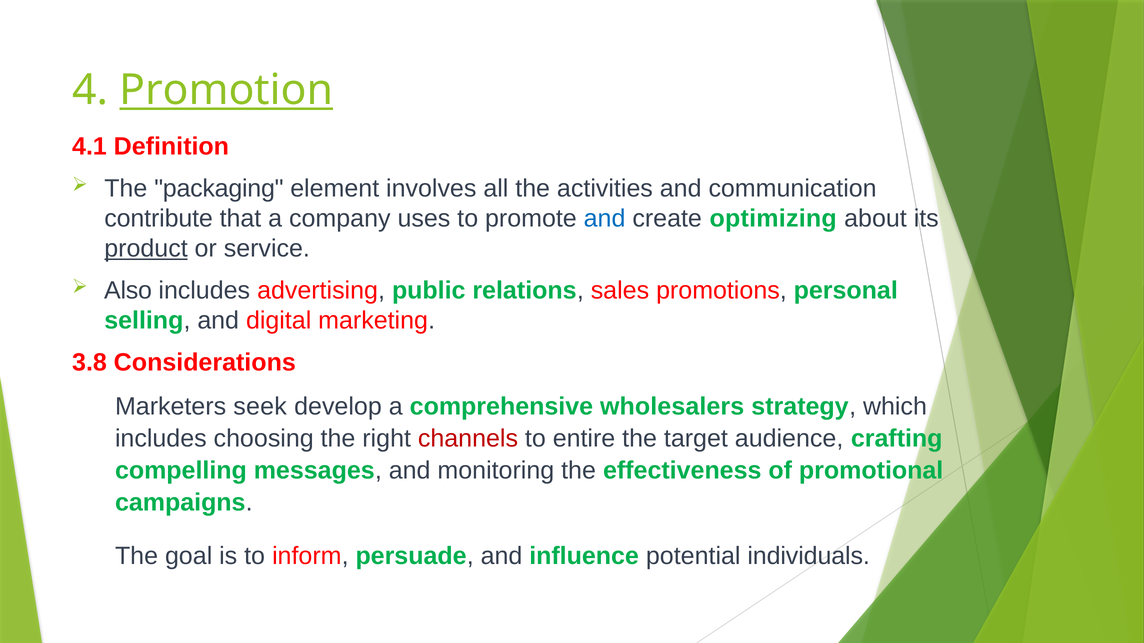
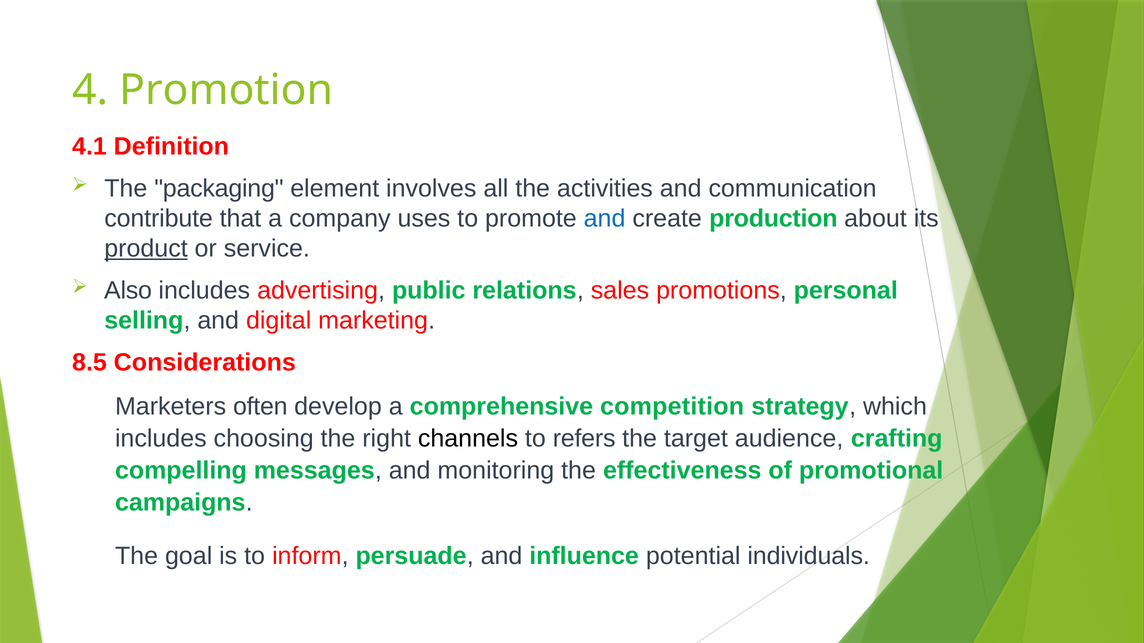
Promotion underline: present -> none
optimizing: optimizing -> production
3.8: 3.8 -> 8.5
seek: seek -> often
wholesalers: wholesalers -> competition
channels colour: red -> black
entire: entire -> refers
